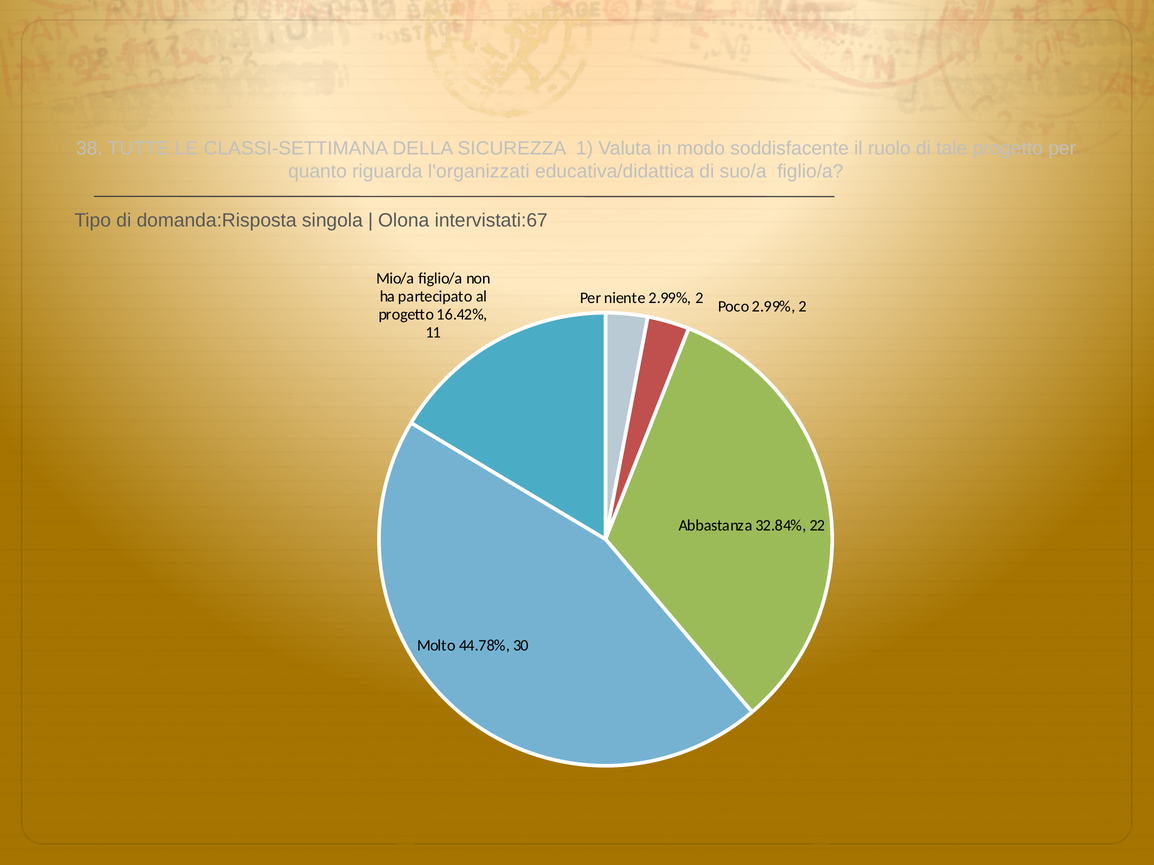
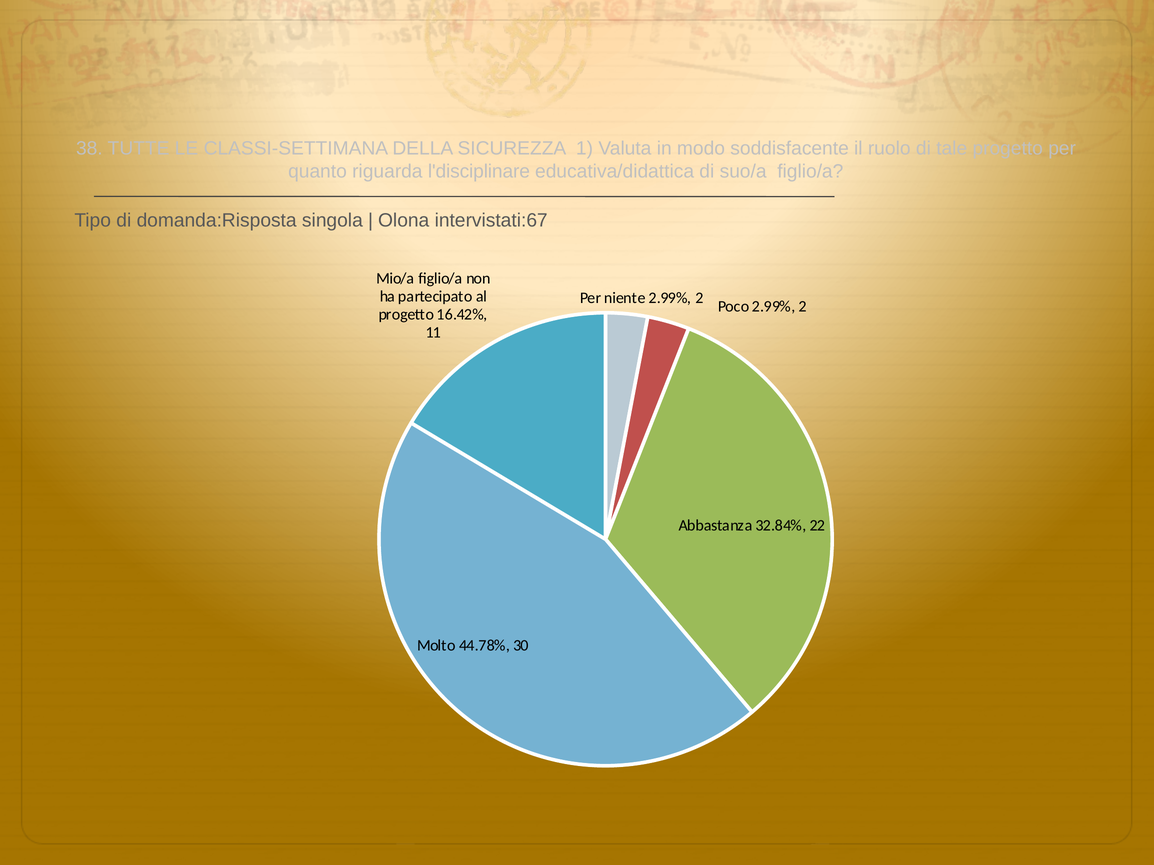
l'organizzati: l'organizzati -> l'disciplinare
